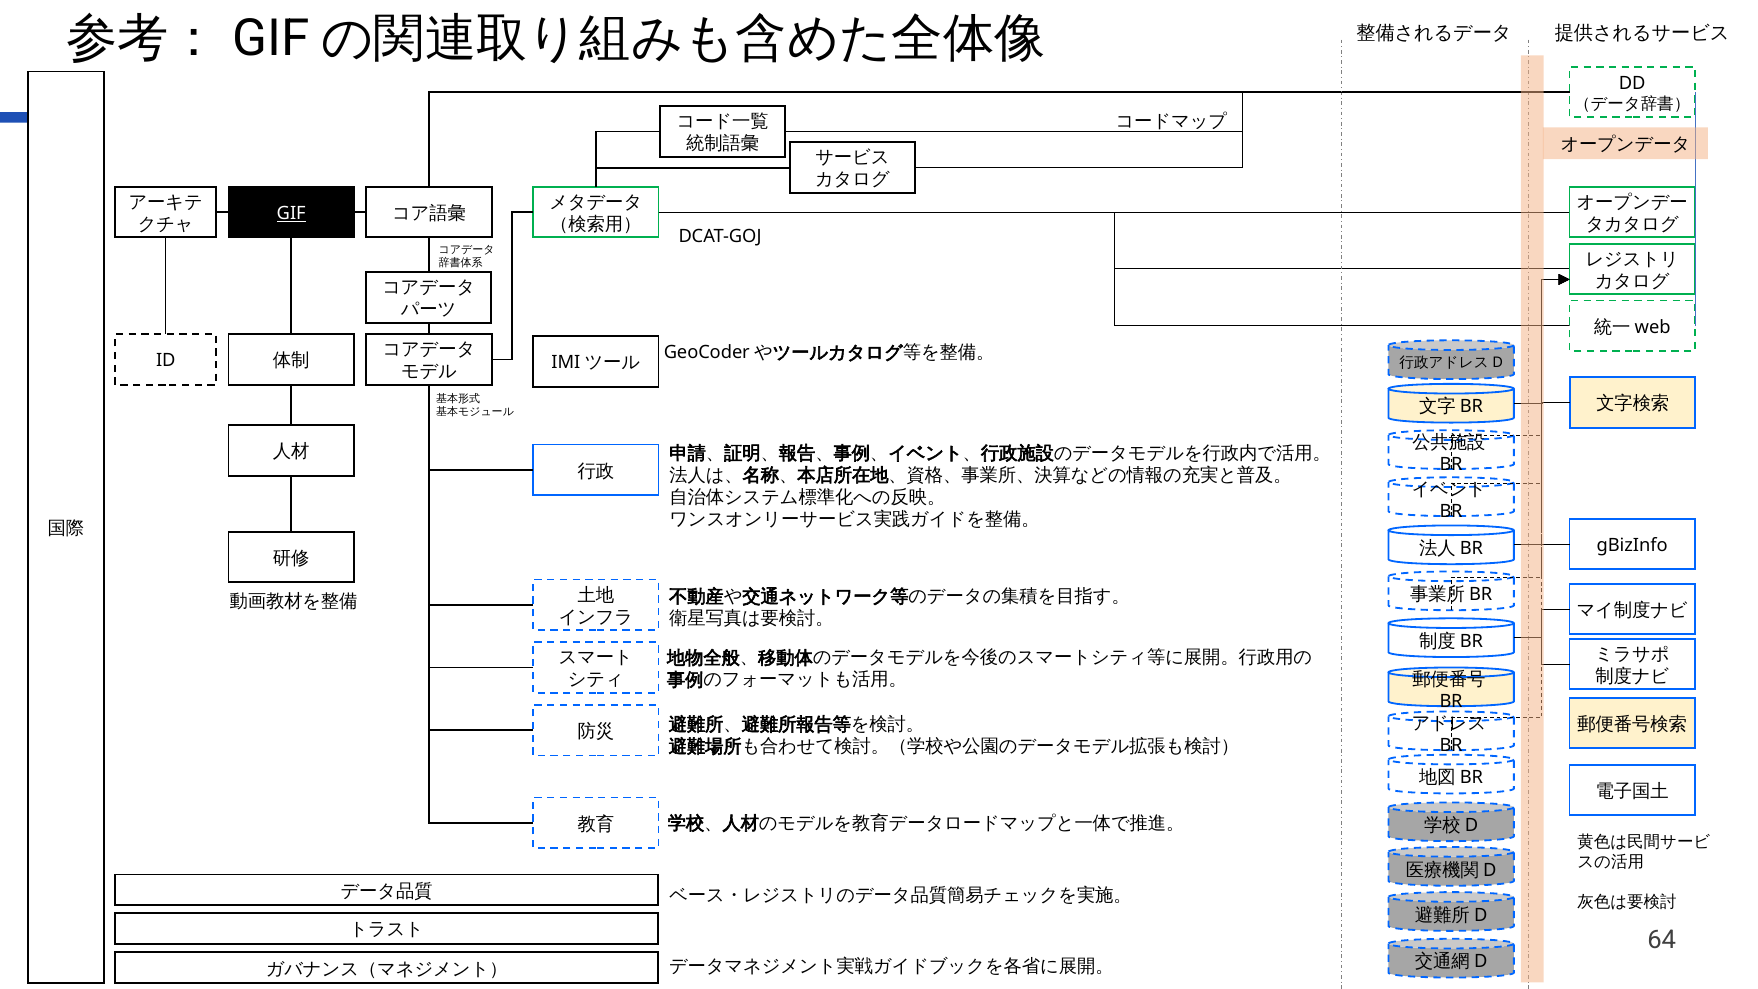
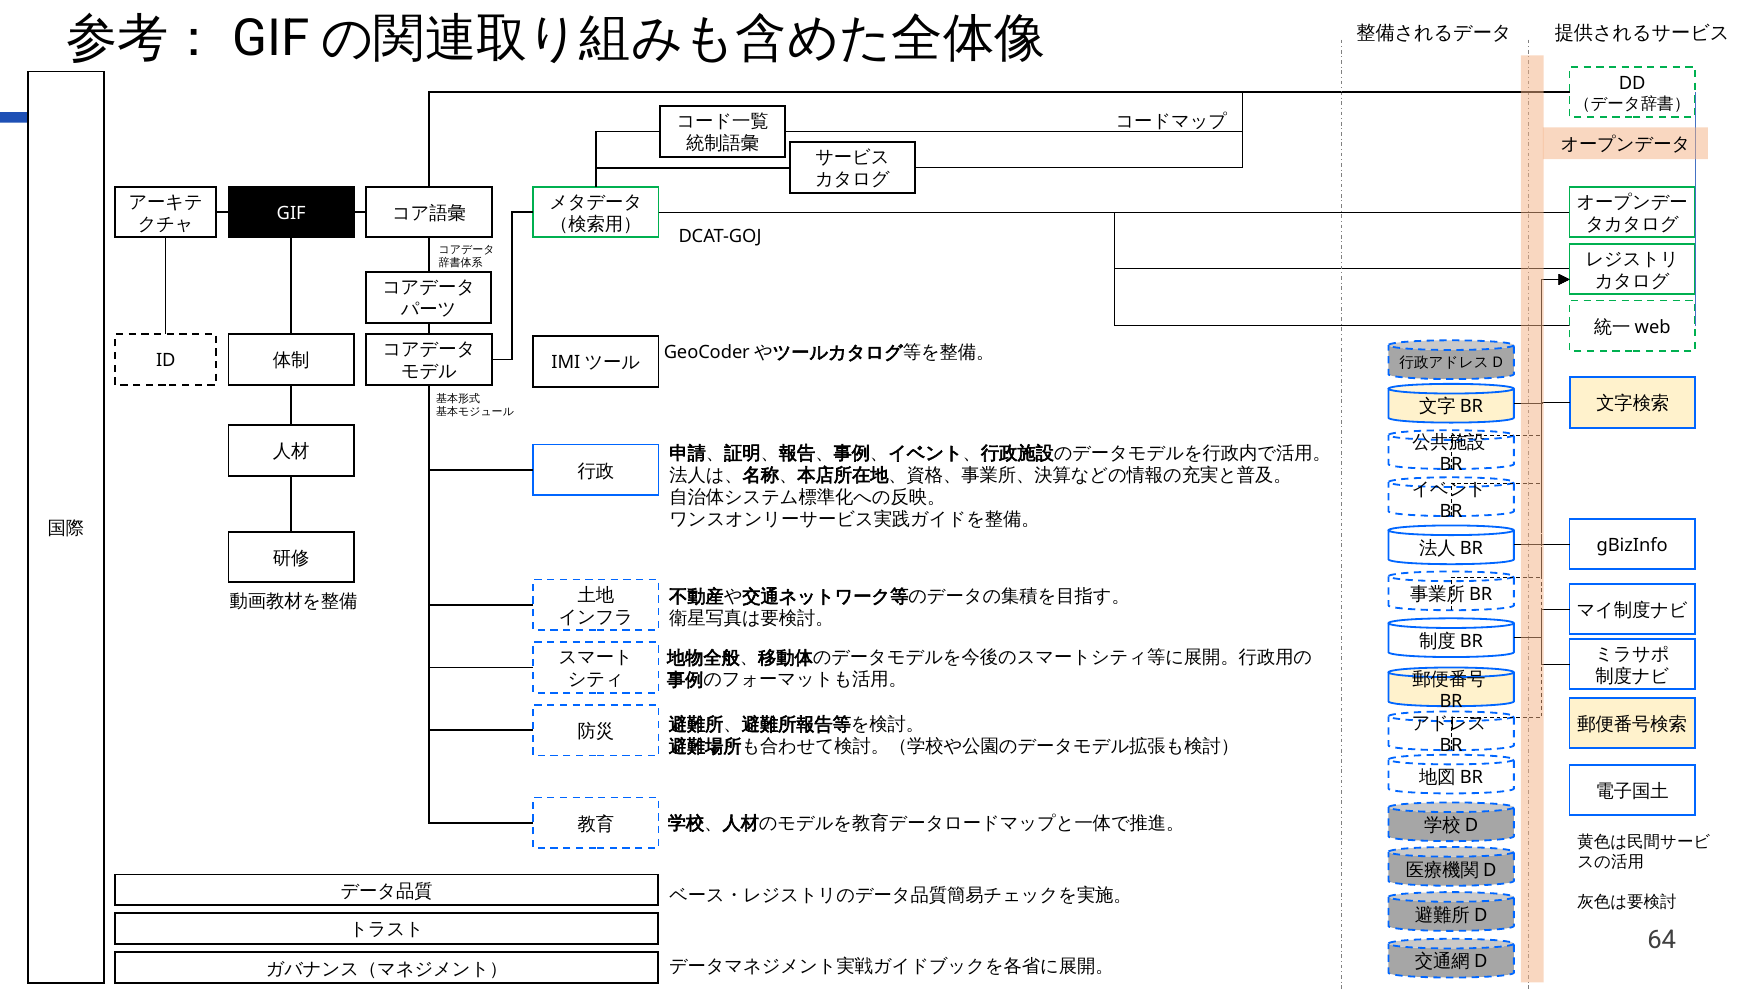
GIF underline: present -> none
